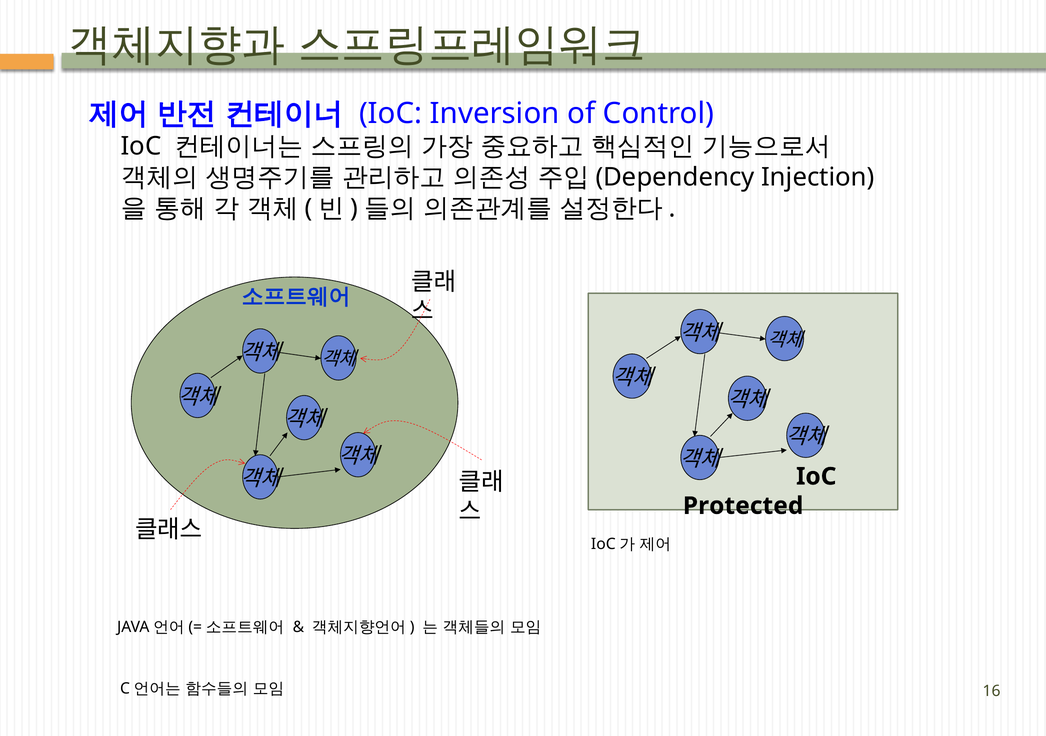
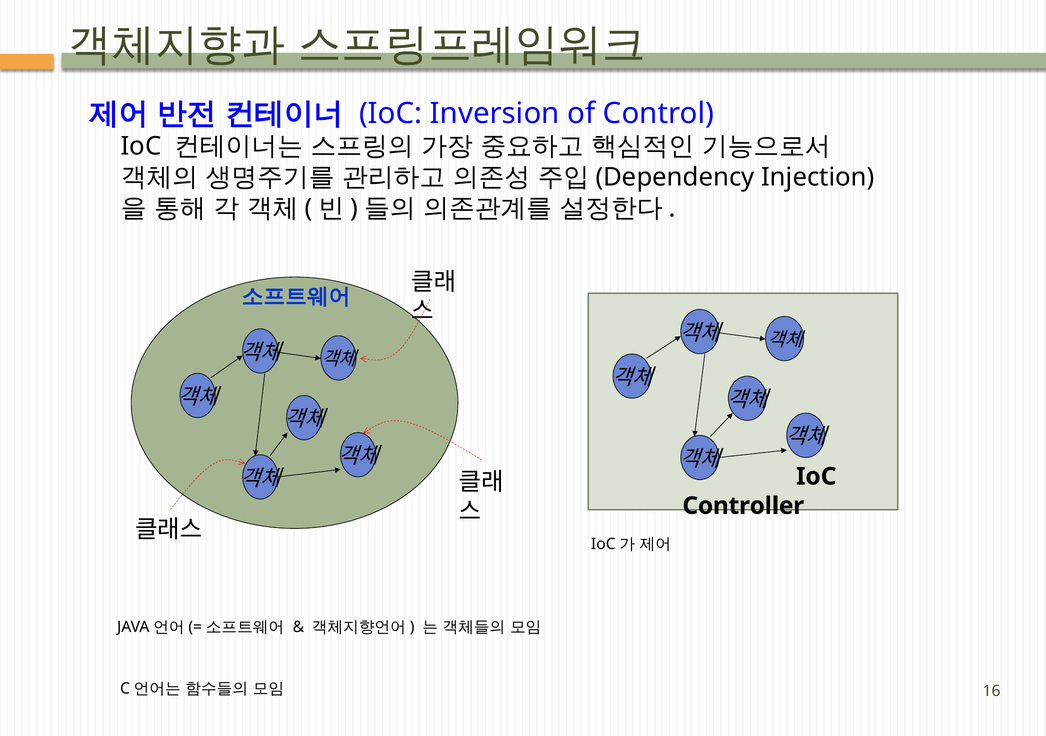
Protected: Protected -> Controller
